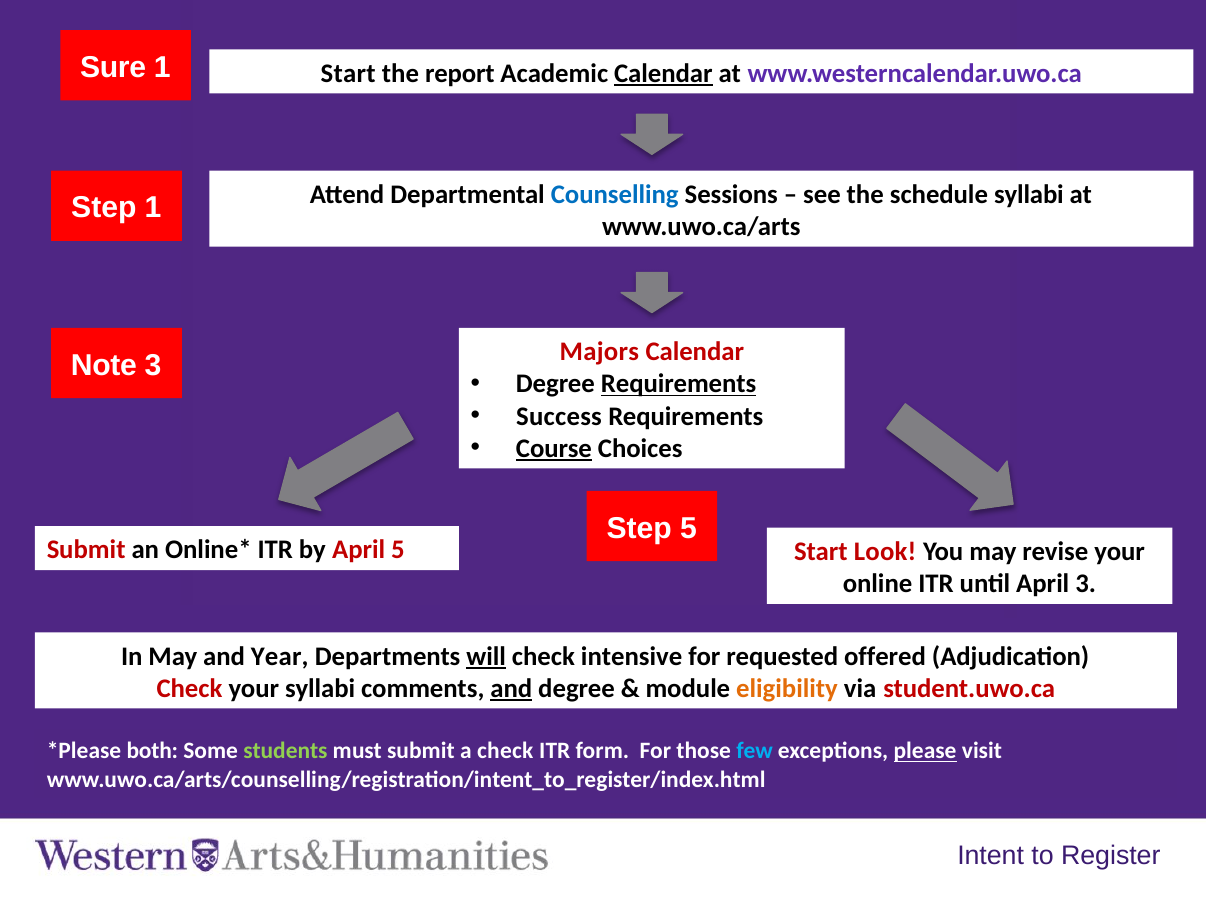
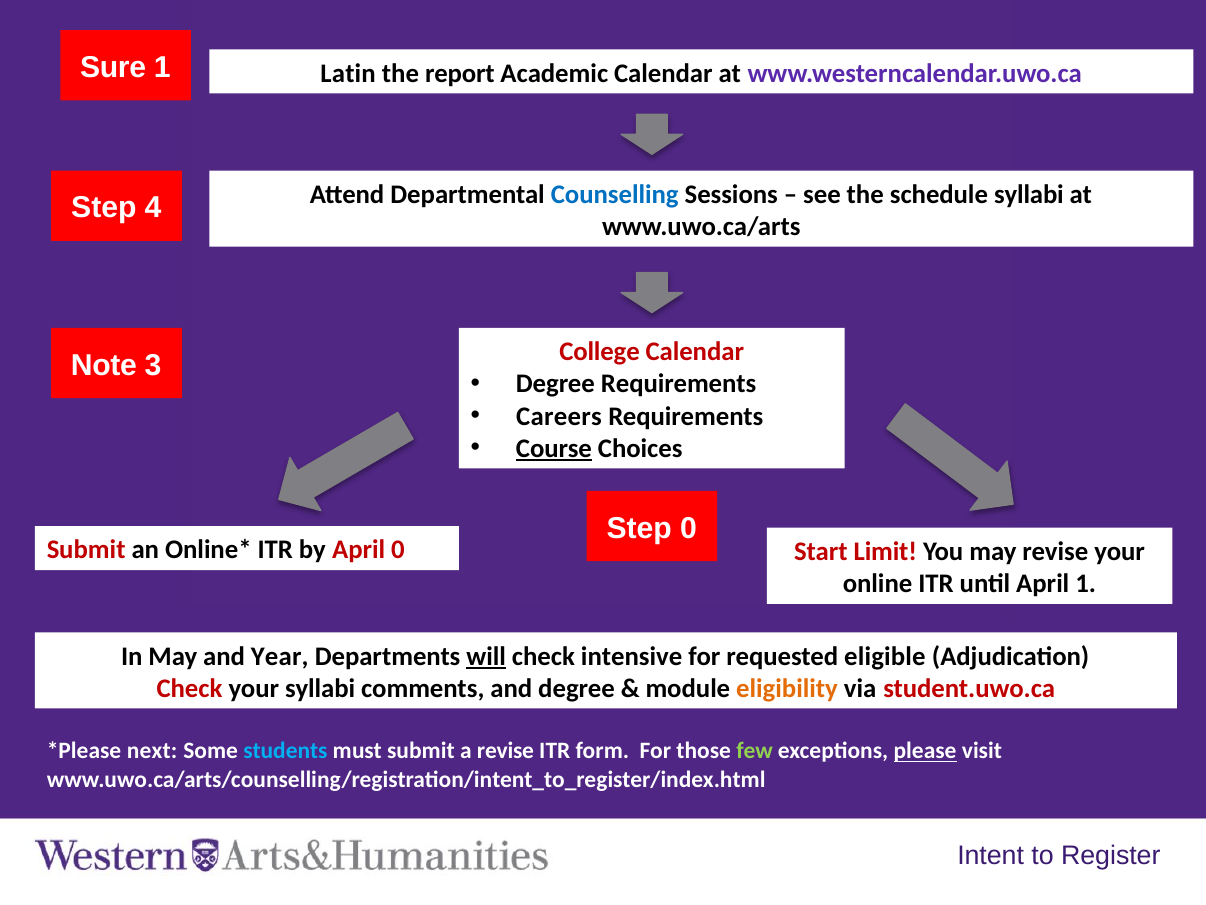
1 Start: Start -> Latin
Calendar at (663, 73) underline: present -> none
Step 1: 1 -> 4
Majors: Majors -> College
Requirements at (679, 384) underline: present -> none
Success: Success -> Careers
Step 5: 5 -> 0
April 5: 5 -> 0
Look: Look -> Limit
April 3: 3 -> 1
offered: offered -> eligible
and at (511, 688) underline: present -> none
both: both -> next
students colour: light green -> light blue
a check: check -> revise
few colour: light blue -> light green
